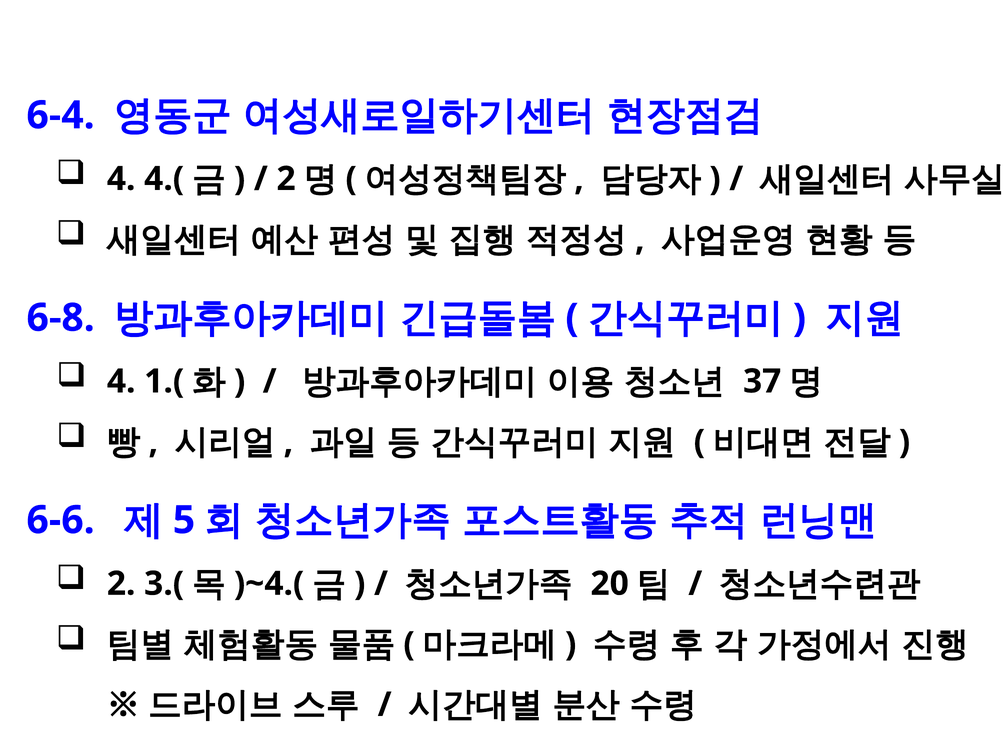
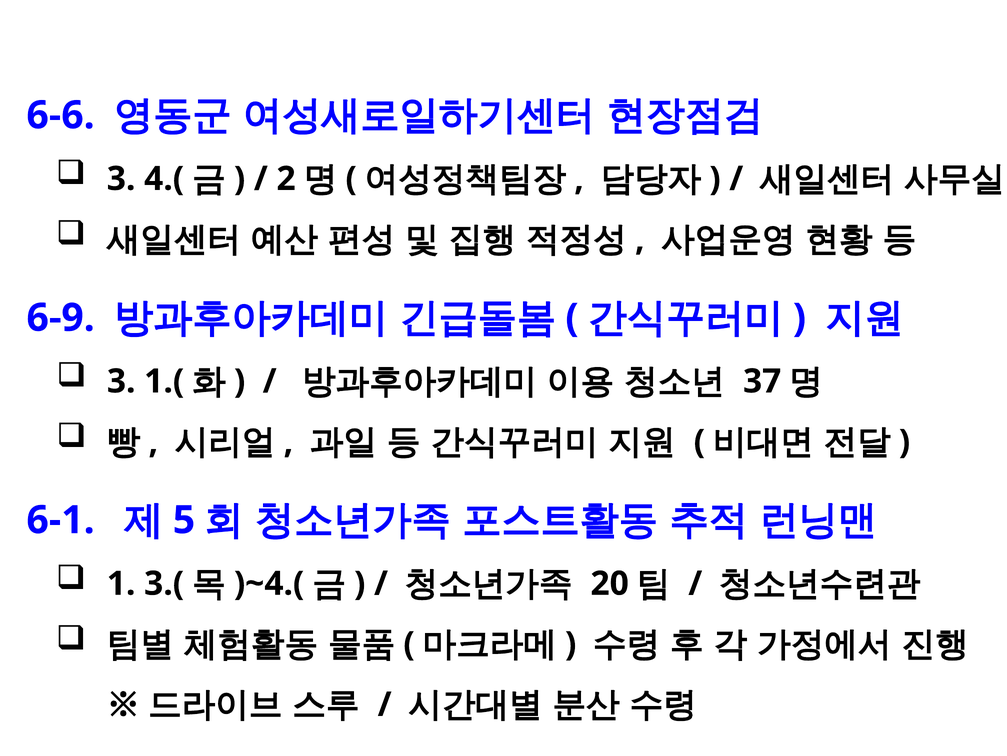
6-4: 6-4 -> 6-6
4 at (121, 179): 4 -> 3
6-8: 6-8 -> 6-9
4 at (121, 381): 4 -> 3
6-6: 6-6 -> 6-1
2 at (121, 583): 2 -> 1
